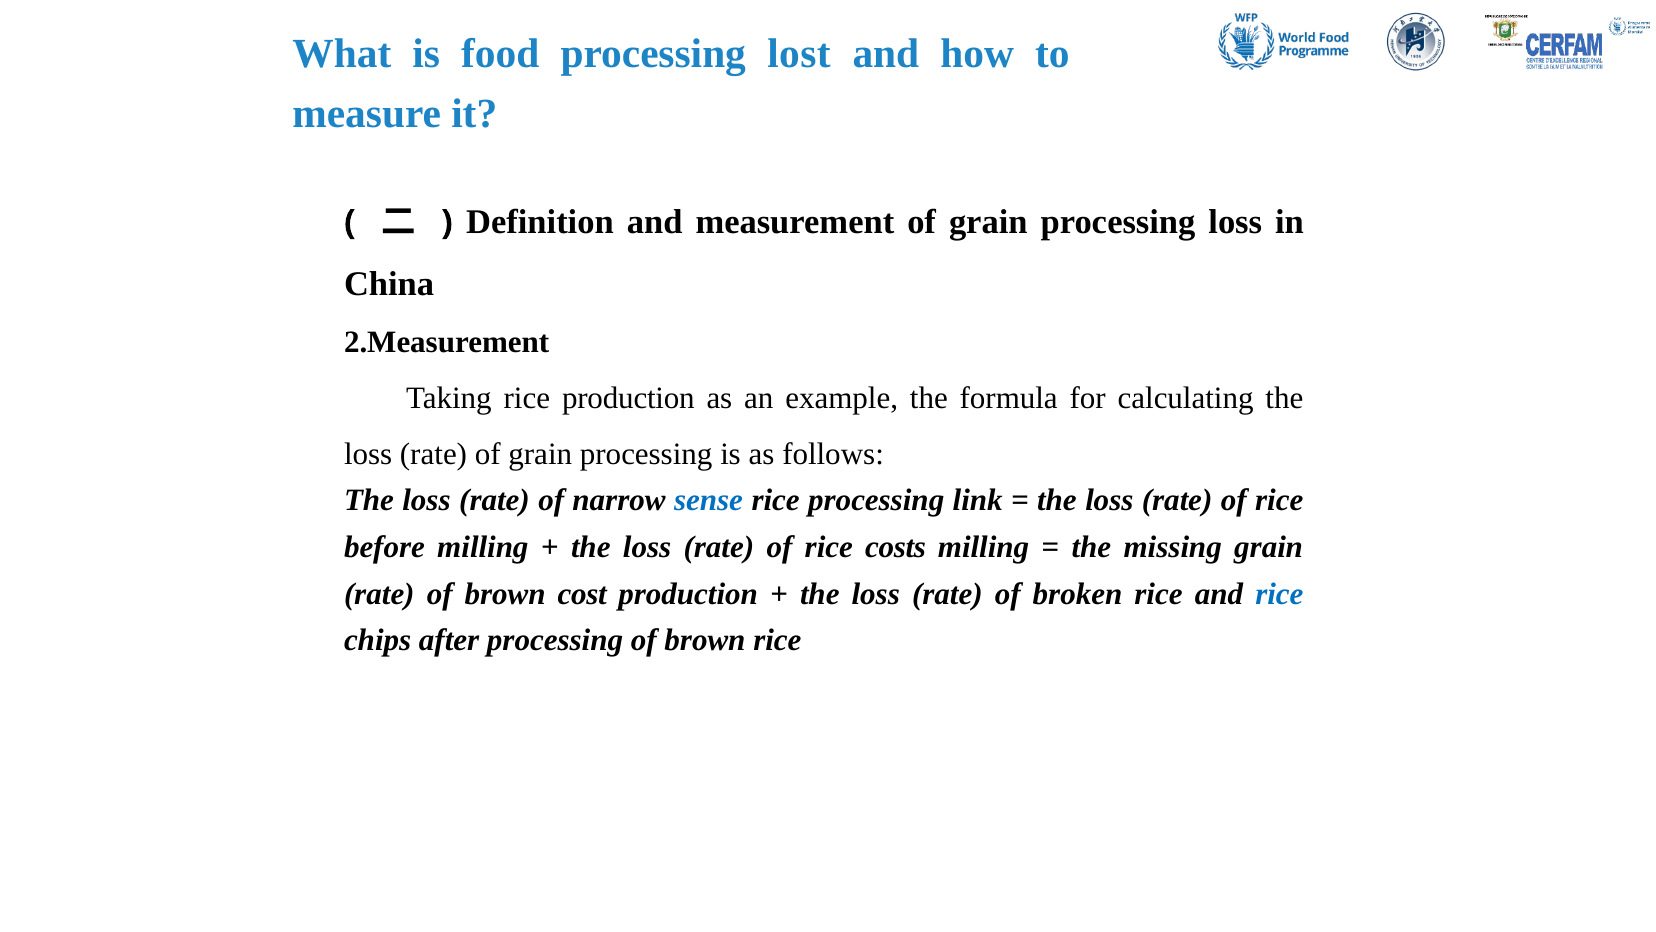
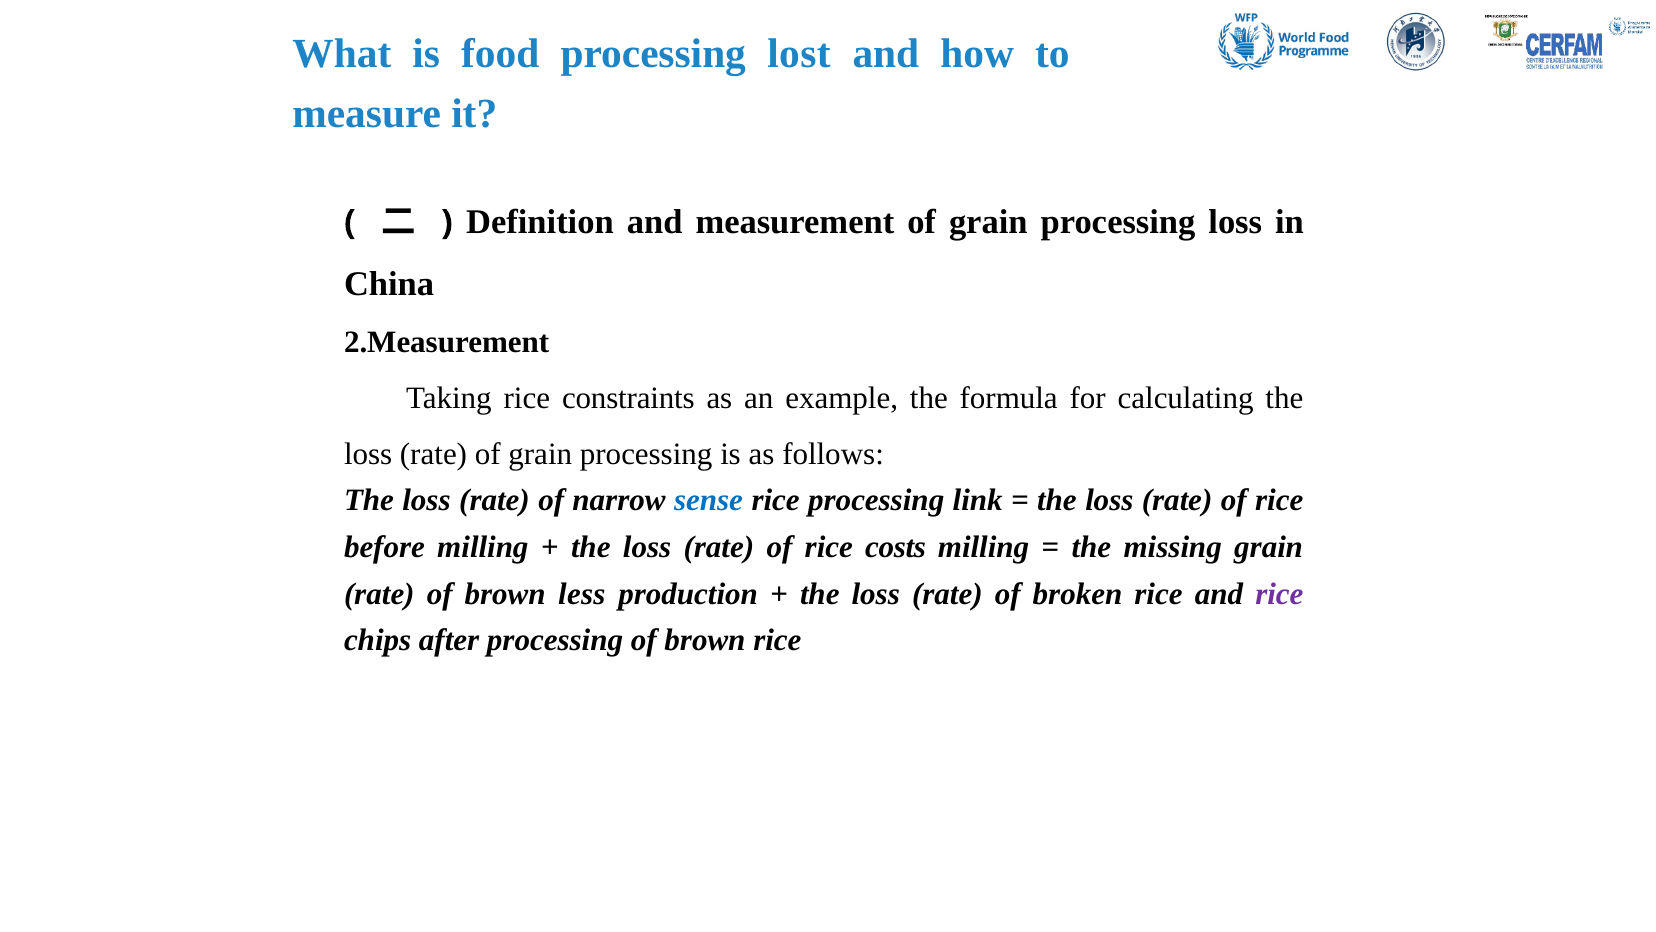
rice production: production -> constraints
cost: cost -> less
rice at (1279, 593) colour: blue -> purple
